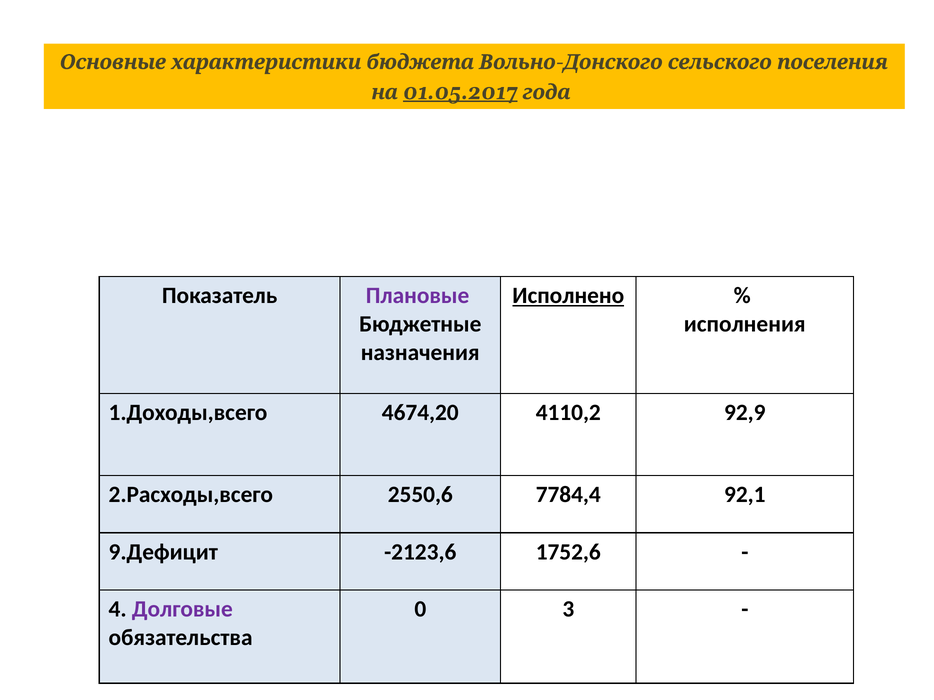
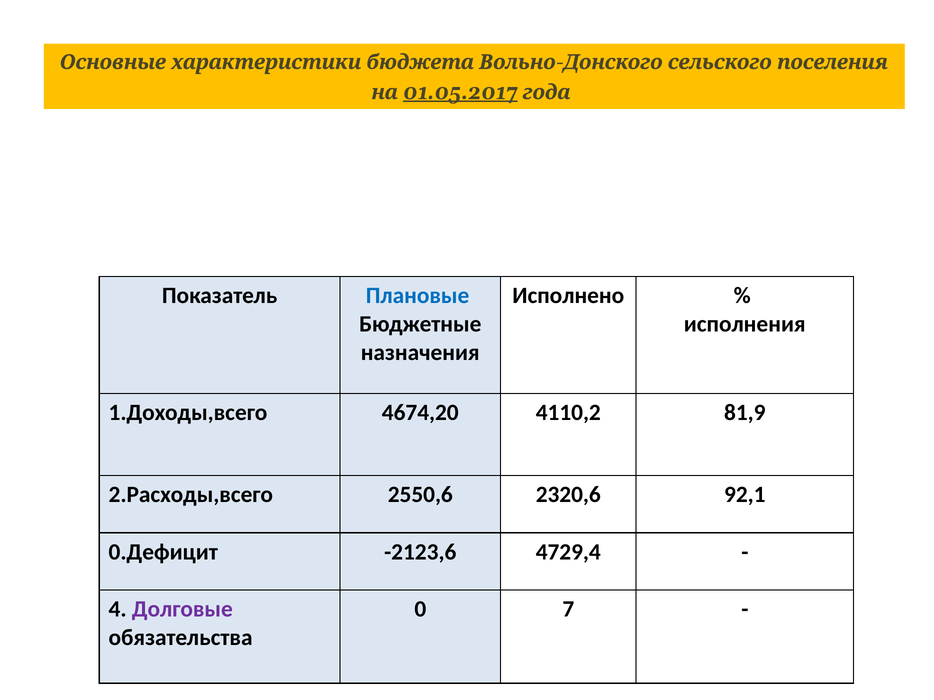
Плановые colour: purple -> blue
Исполнено underline: present -> none
92,9: 92,9 -> 81,9
7784,4: 7784,4 -> 2320,6
9.Дефицит: 9.Дефицит -> 0.Дефицит
1752,6: 1752,6 -> 4729,4
3: 3 -> 7
